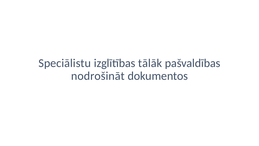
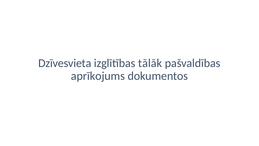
Speciālistu: Speciālistu -> Dzīvesvieta
nodrošināt: nodrošināt -> aprīkojums
